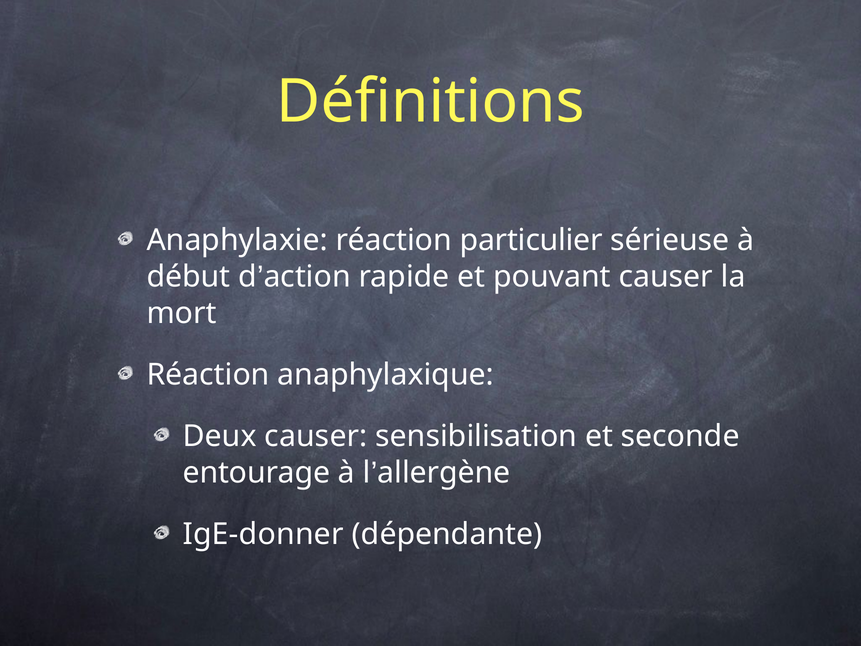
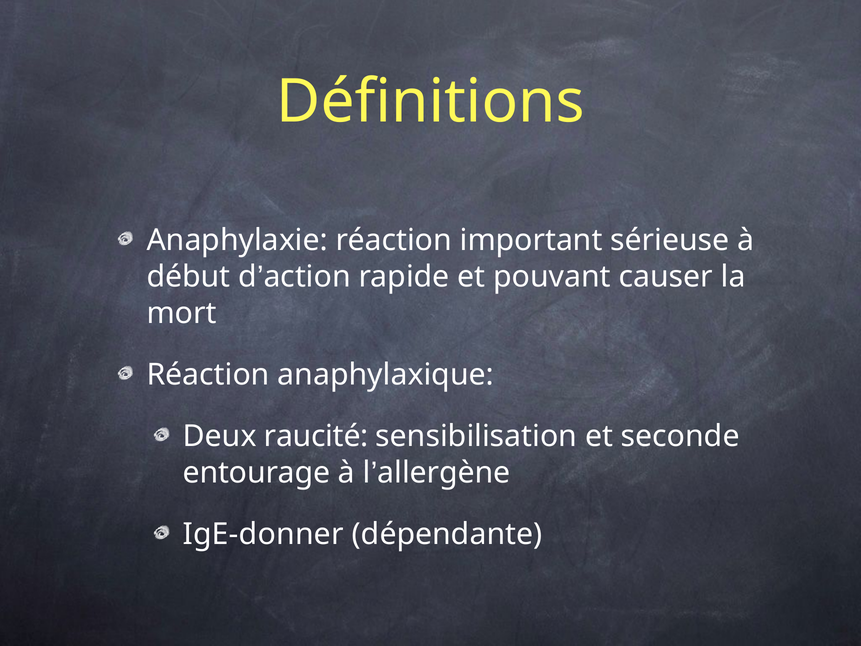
particulier: particulier -> important
Deux causer: causer -> raucité
